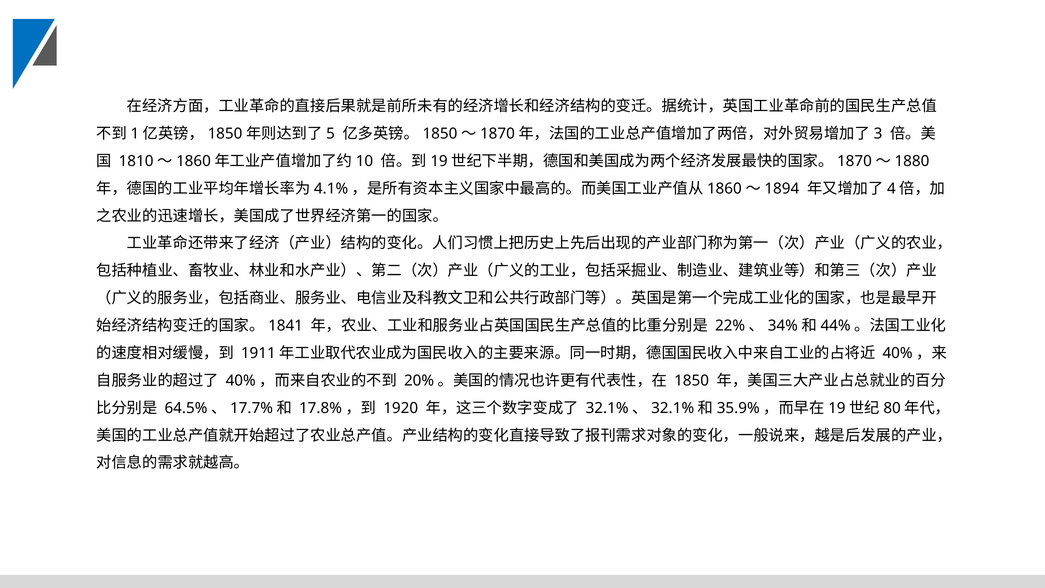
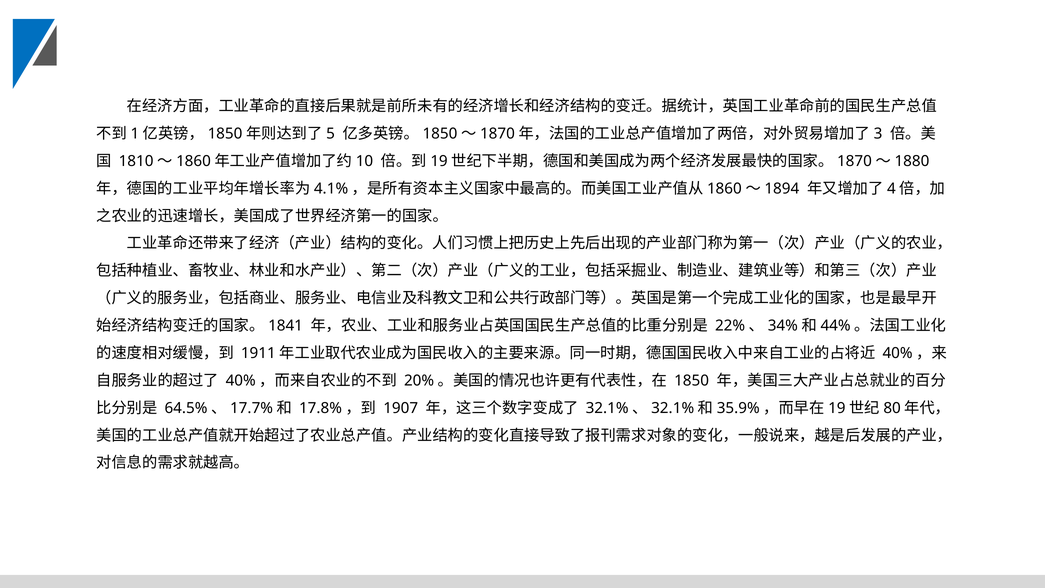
1920: 1920 -> 1907
